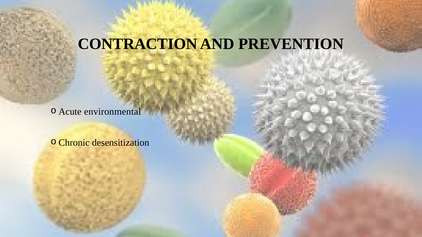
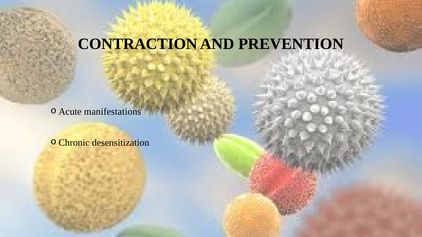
environmental: environmental -> manifestations
